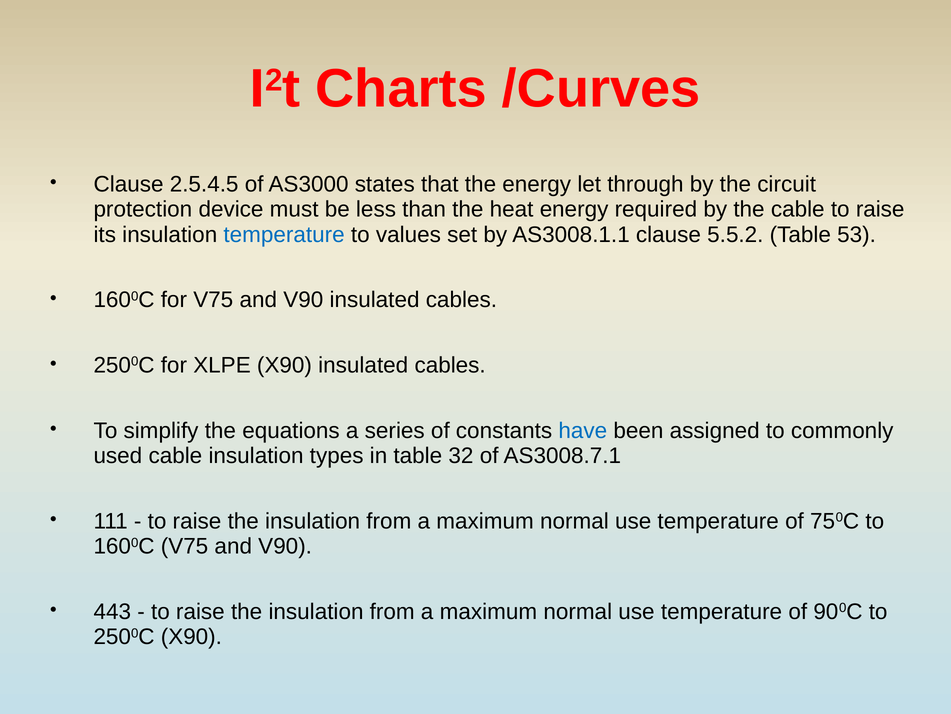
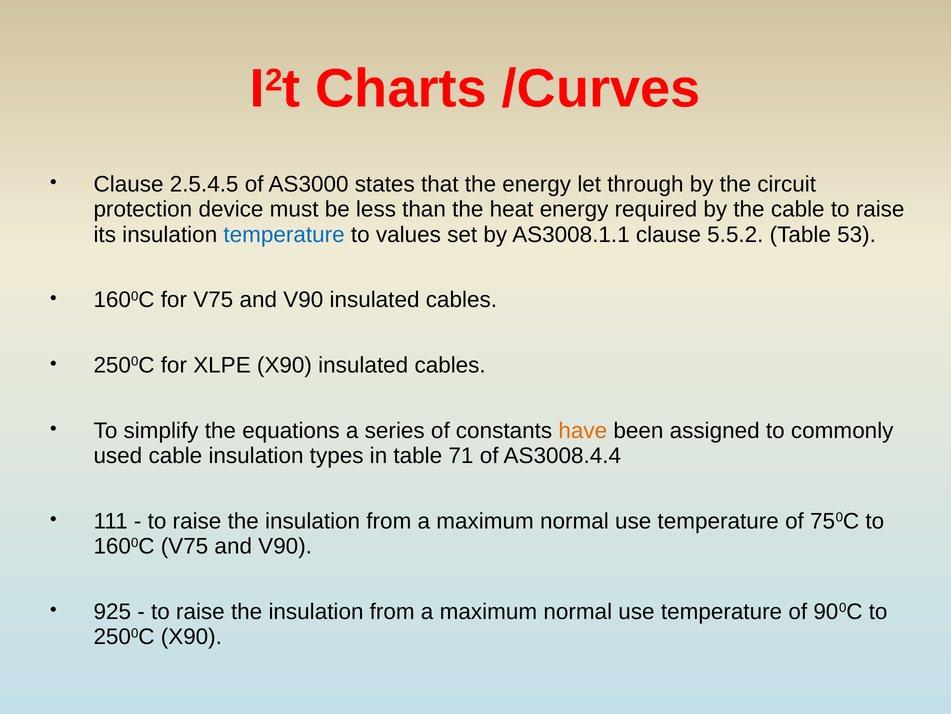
have colour: blue -> orange
32: 32 -> 71
AS3008.7.1: AS3008.7.1 -> AS3008.4.4
443: 443 -> 925
